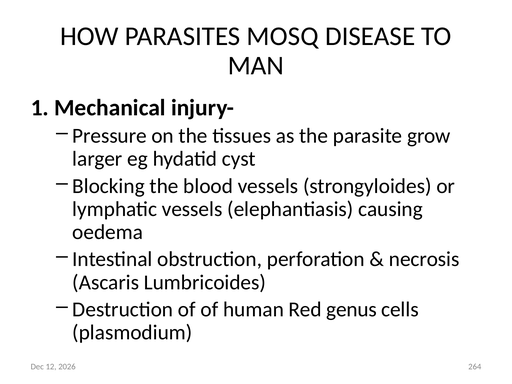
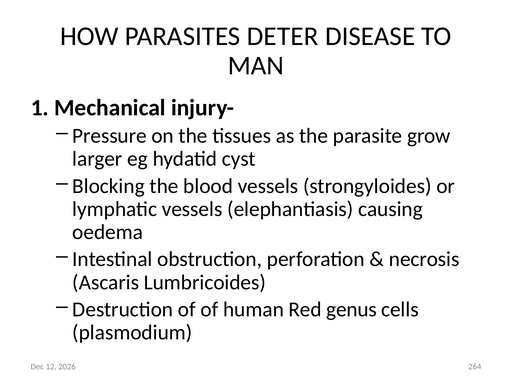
MOSQ: MOSQ -> DETER
